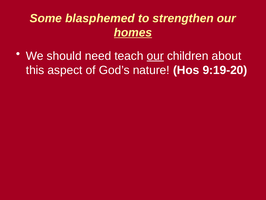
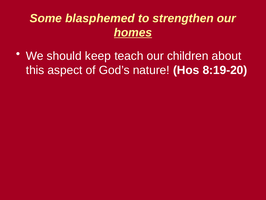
need: need -> keep
our at (155, 56) underline: present -> none
9:19-20: 9:19-20 -> 8:19-20
